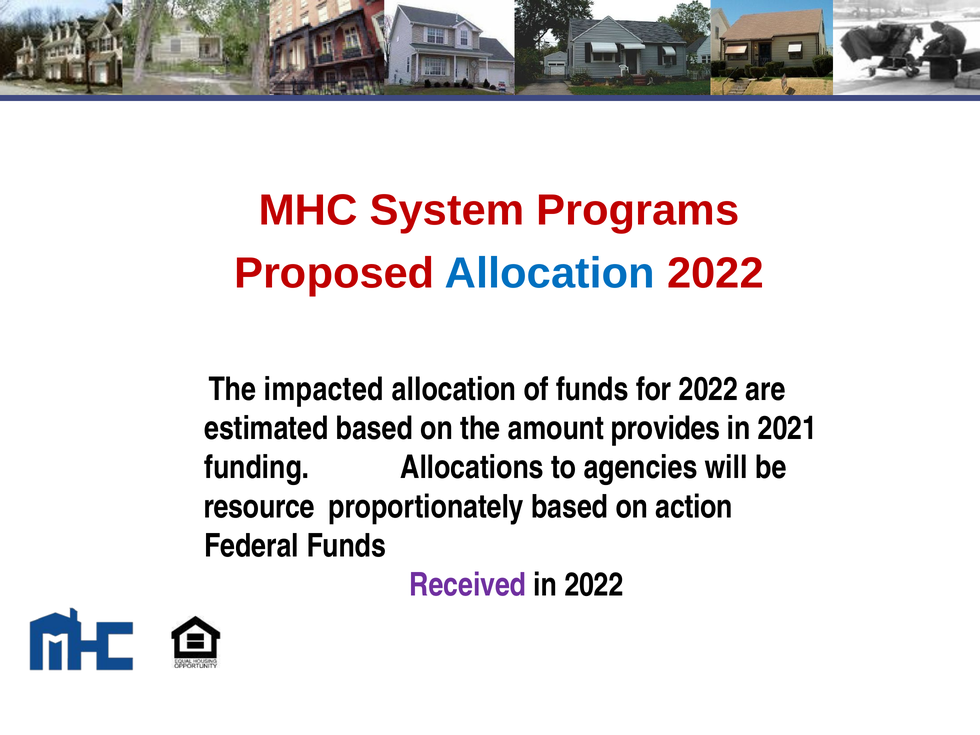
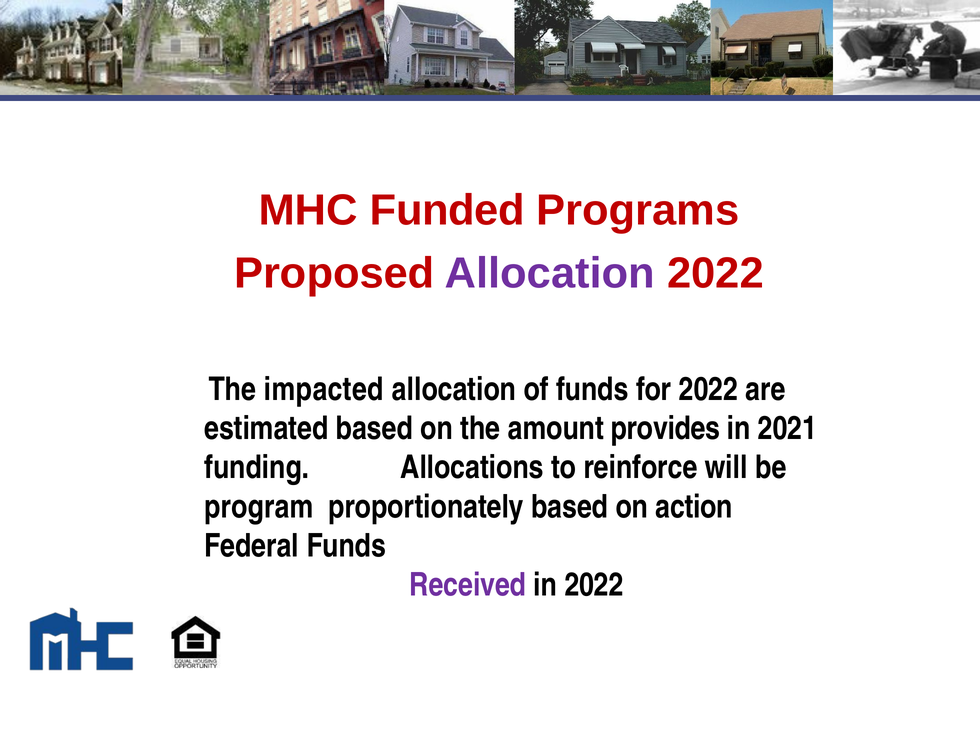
System: System -> Funded
Allocation at (550, 273) colour: blue -> purple
agencies: agencies -> reinforce
resource: resource -> program
